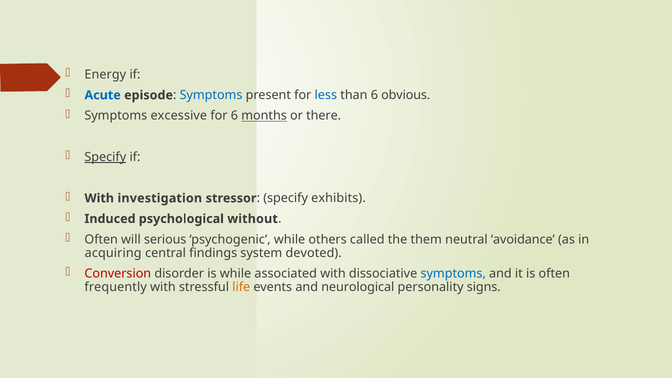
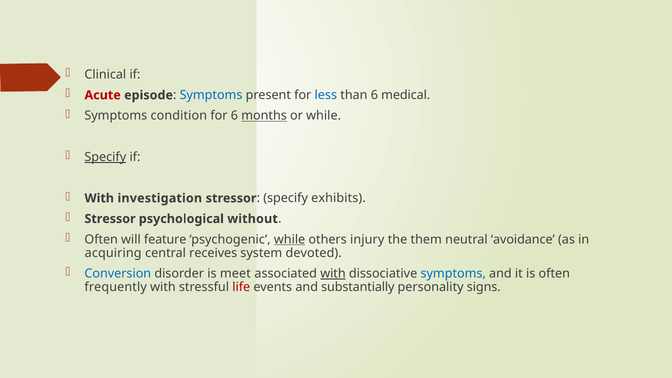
Energy: Energy -> Clinical
Acute colour: blue -> red
obvious: obvious -> medical
excessive: excessive -> condition
or there: there -> while
Induced at (110, 219): Induced -> Stressor
serious: serious -> feature
while at (290, 239) underline: none -> present
called: called -> injury
findings: findings -> receives
Conversion colour: red -> blue
is while: while -> meet
with at (333, 274) underline: none -> present
life colour: orange -> red
neurological: neurological -> substantially
